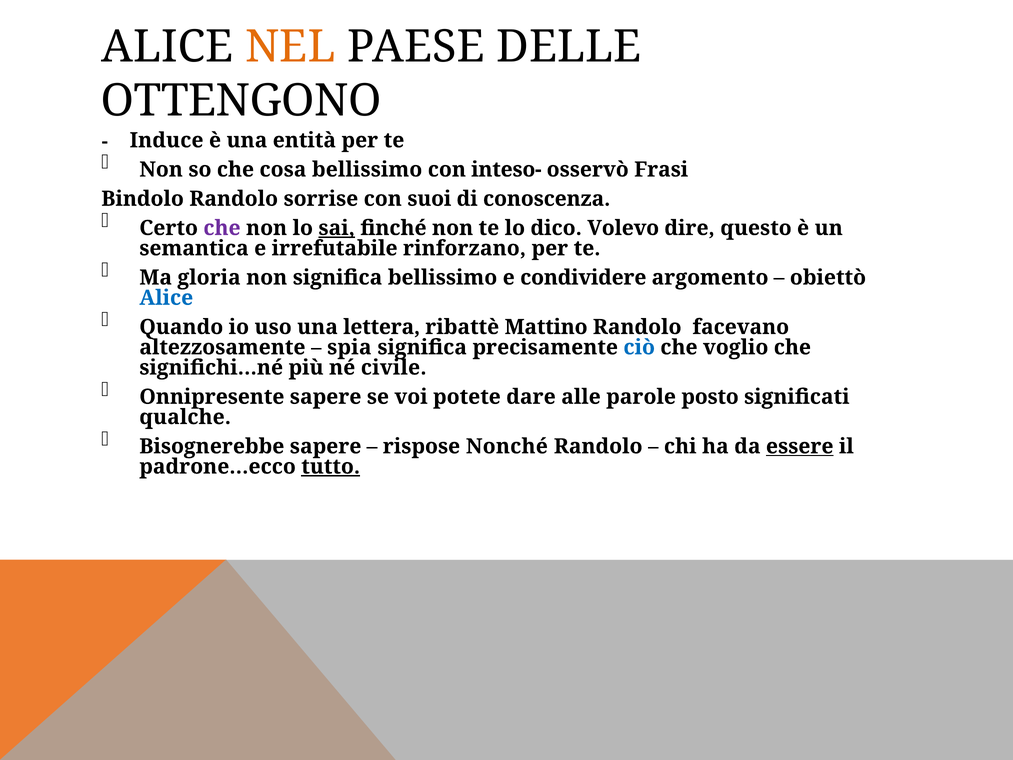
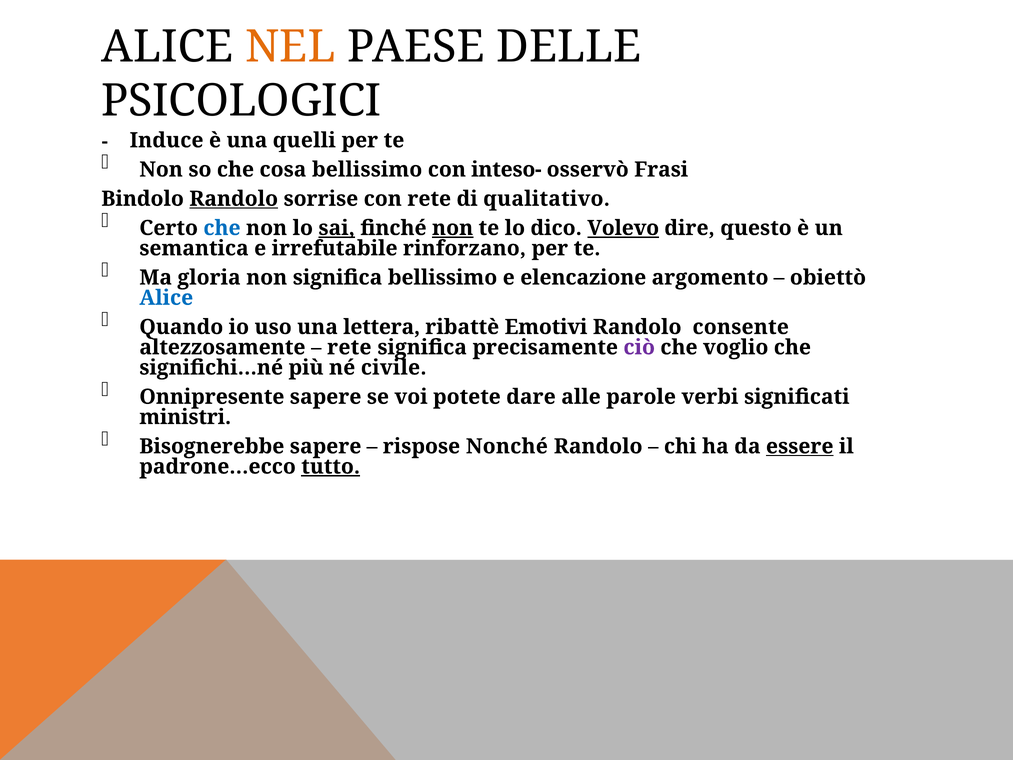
OTTENGONO: OTTENGONO -> PSICOLOGICI
entità: entità -> quelli
Randolo at (234, 199) underline: none -> present
con suoi: suoi -> rete
conoscenza: conoscenza -> qualitativo
che at (222, 228) colour: purple -> blue
non at (453, 228) underline: none -> present
Volevo underline: none -> present
condividere: condividere -> elencazione
Mattino: Mattino -> Emotivi
facevano: facevano -> consente
spia at (349, 347): spia -> rete
ciò colour: blue -> purple
posto: posto -> verbi
qualche: qualche -> ministri
